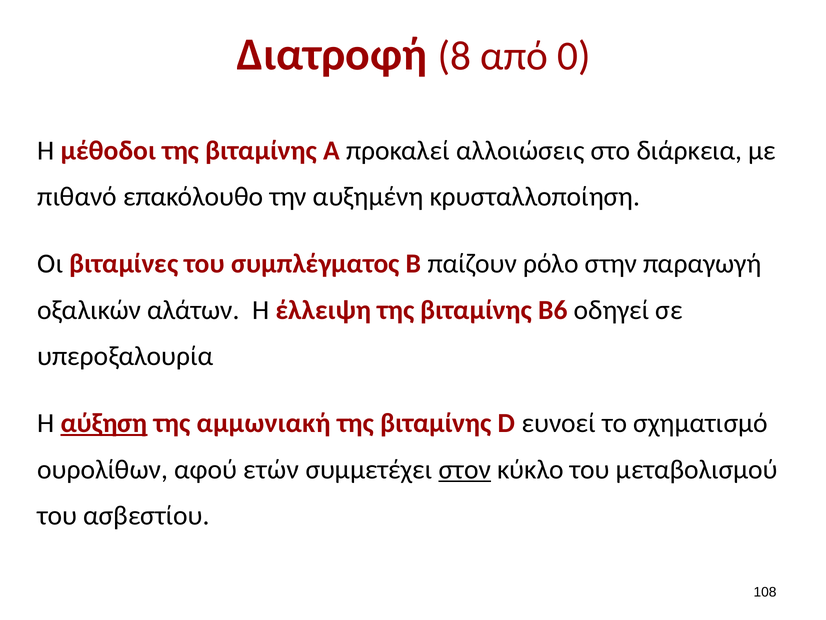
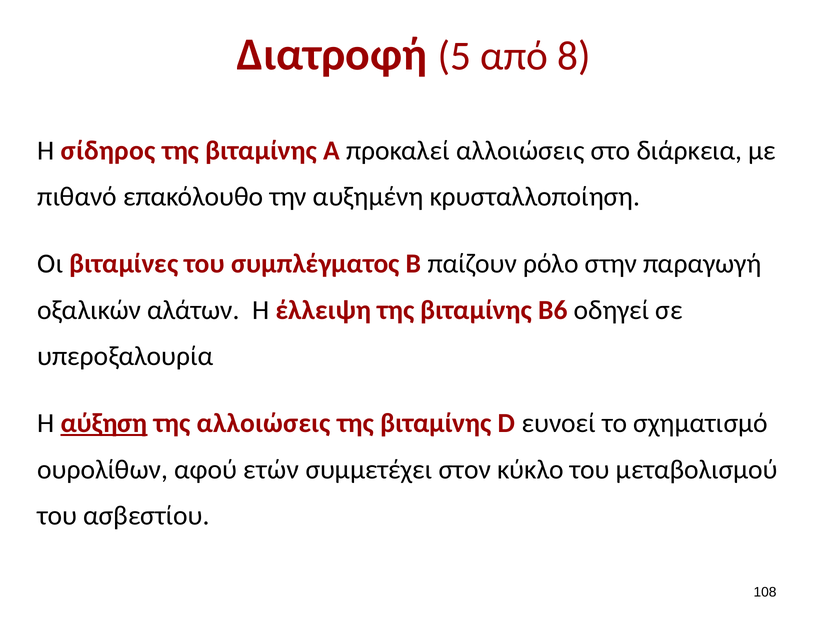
8: 8 -> 5
0: 0 -> 8
μέθοδοι: μέθοδοι -> σίδηρος
της αμμωνιακή: αμμωνιακή -> αλλοιώσεις
στον underline: present -> none
